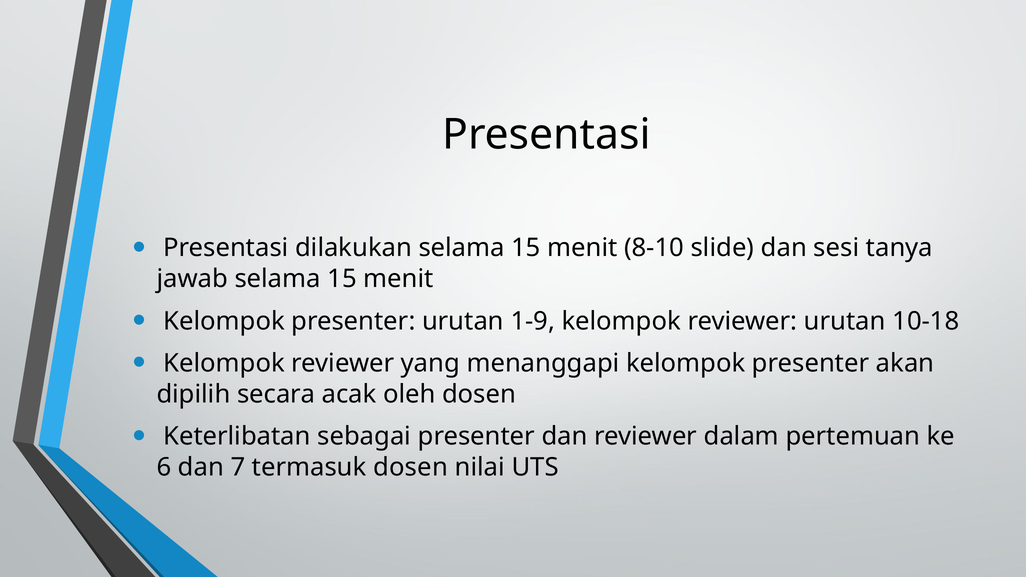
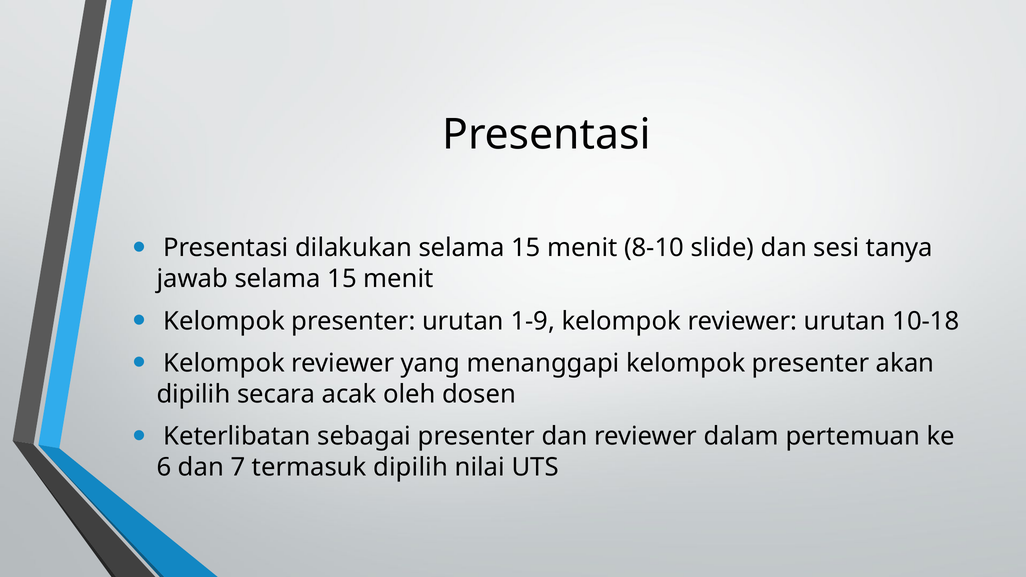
termasuk dosen: dosen -> dipilih
